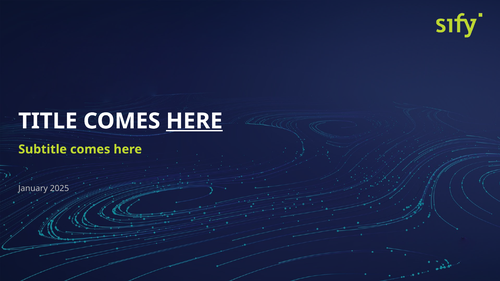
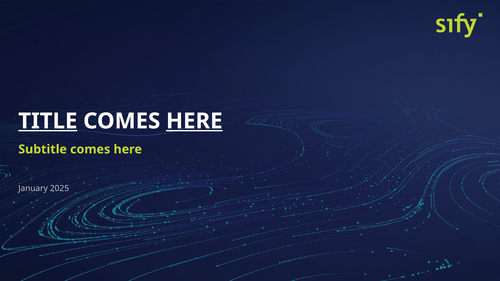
TITLE underline: none -> present
